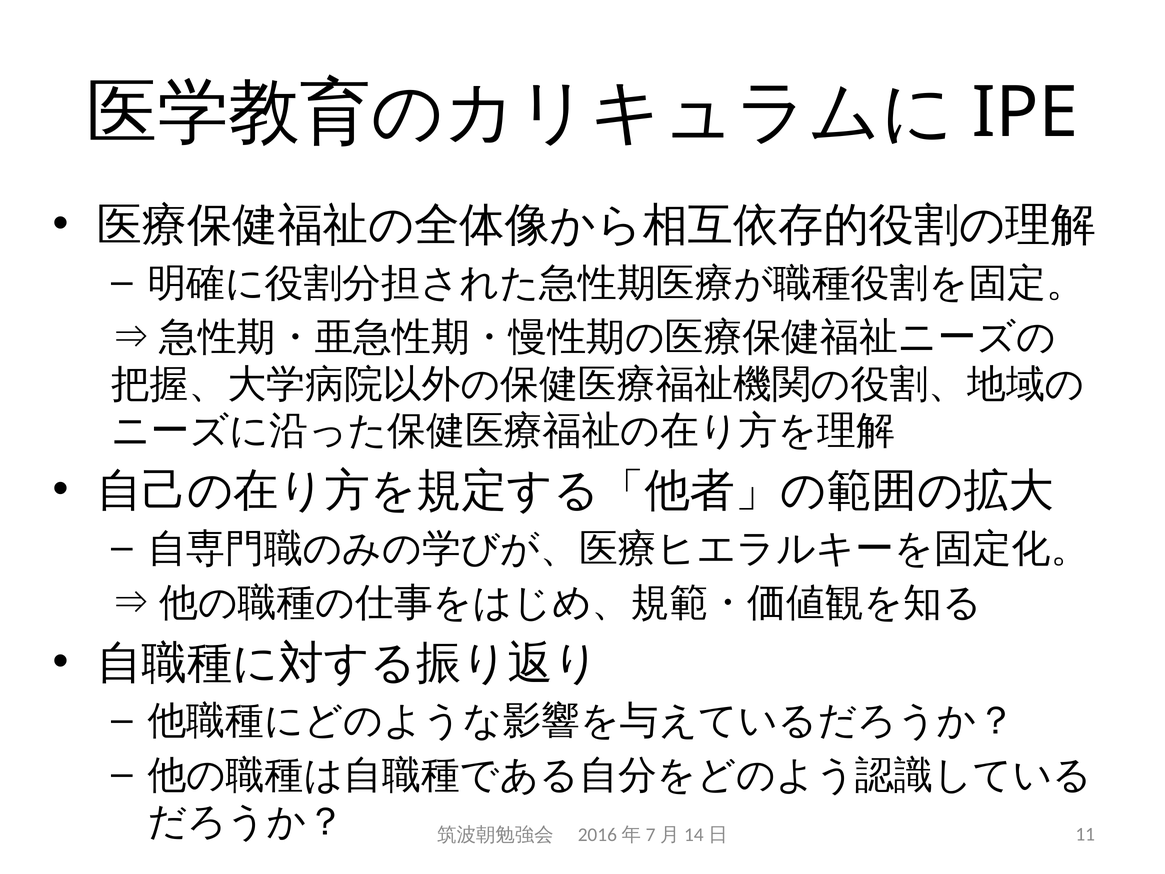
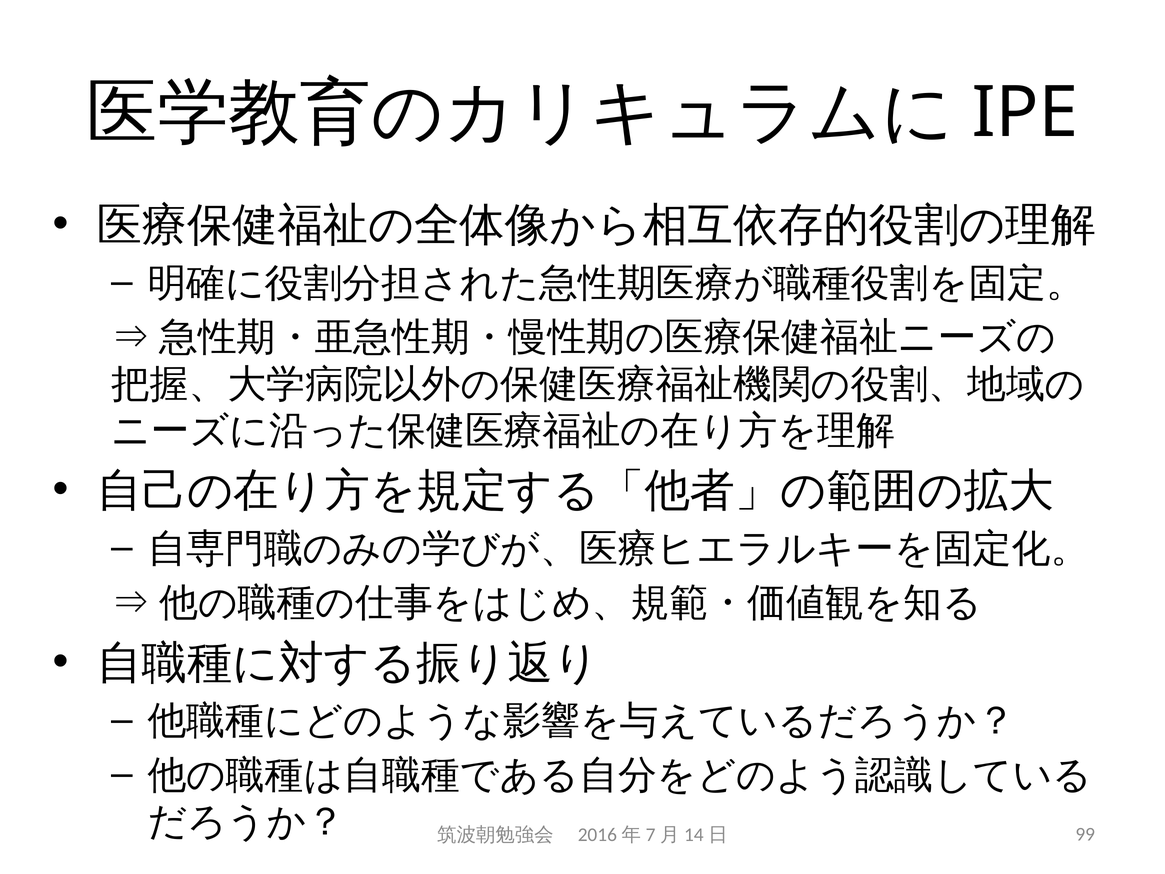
11: 11 -> 99
